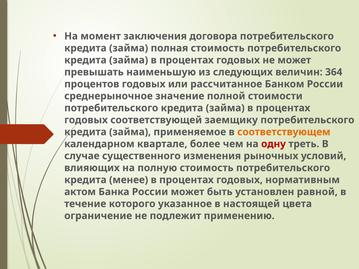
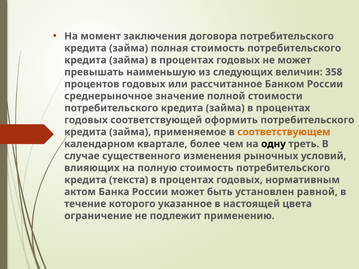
364: 364 -> 358
заемщику: заемщику -> оформить
одну colour: red -> black
менее: менее -> текста
